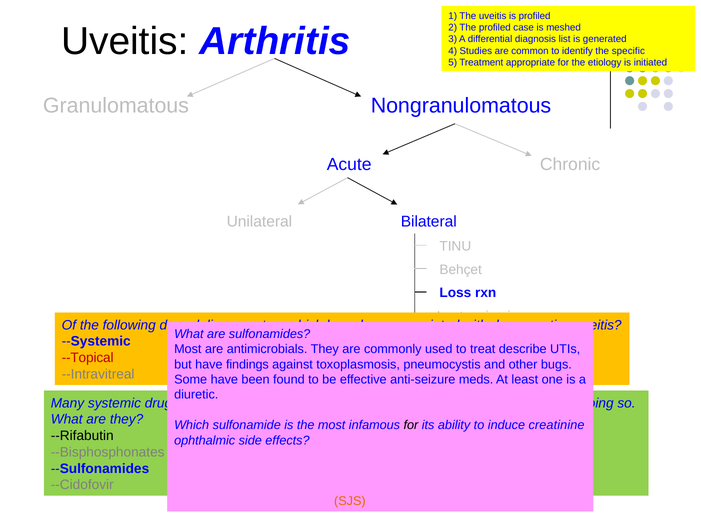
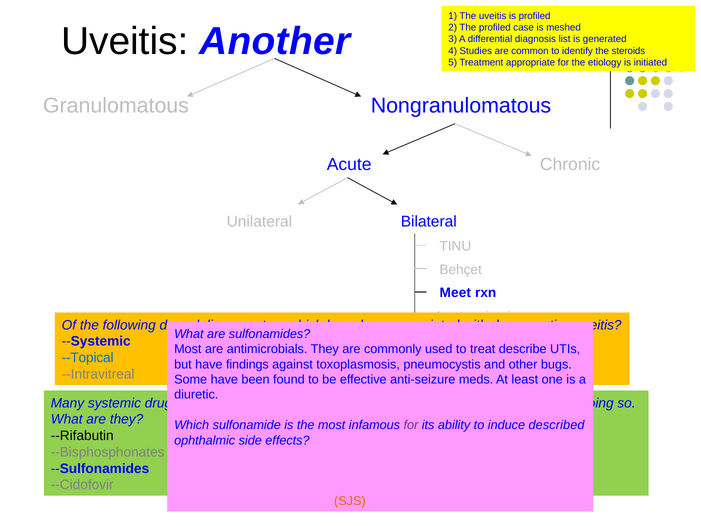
Arthritis: Arthritis -> Another
specific: specific -> steroids
Loss: Loss -> Meet
--Topical colour: red -> blue
for at (411, 425) colour: black -> purple
creatinine: creatinine -> described
